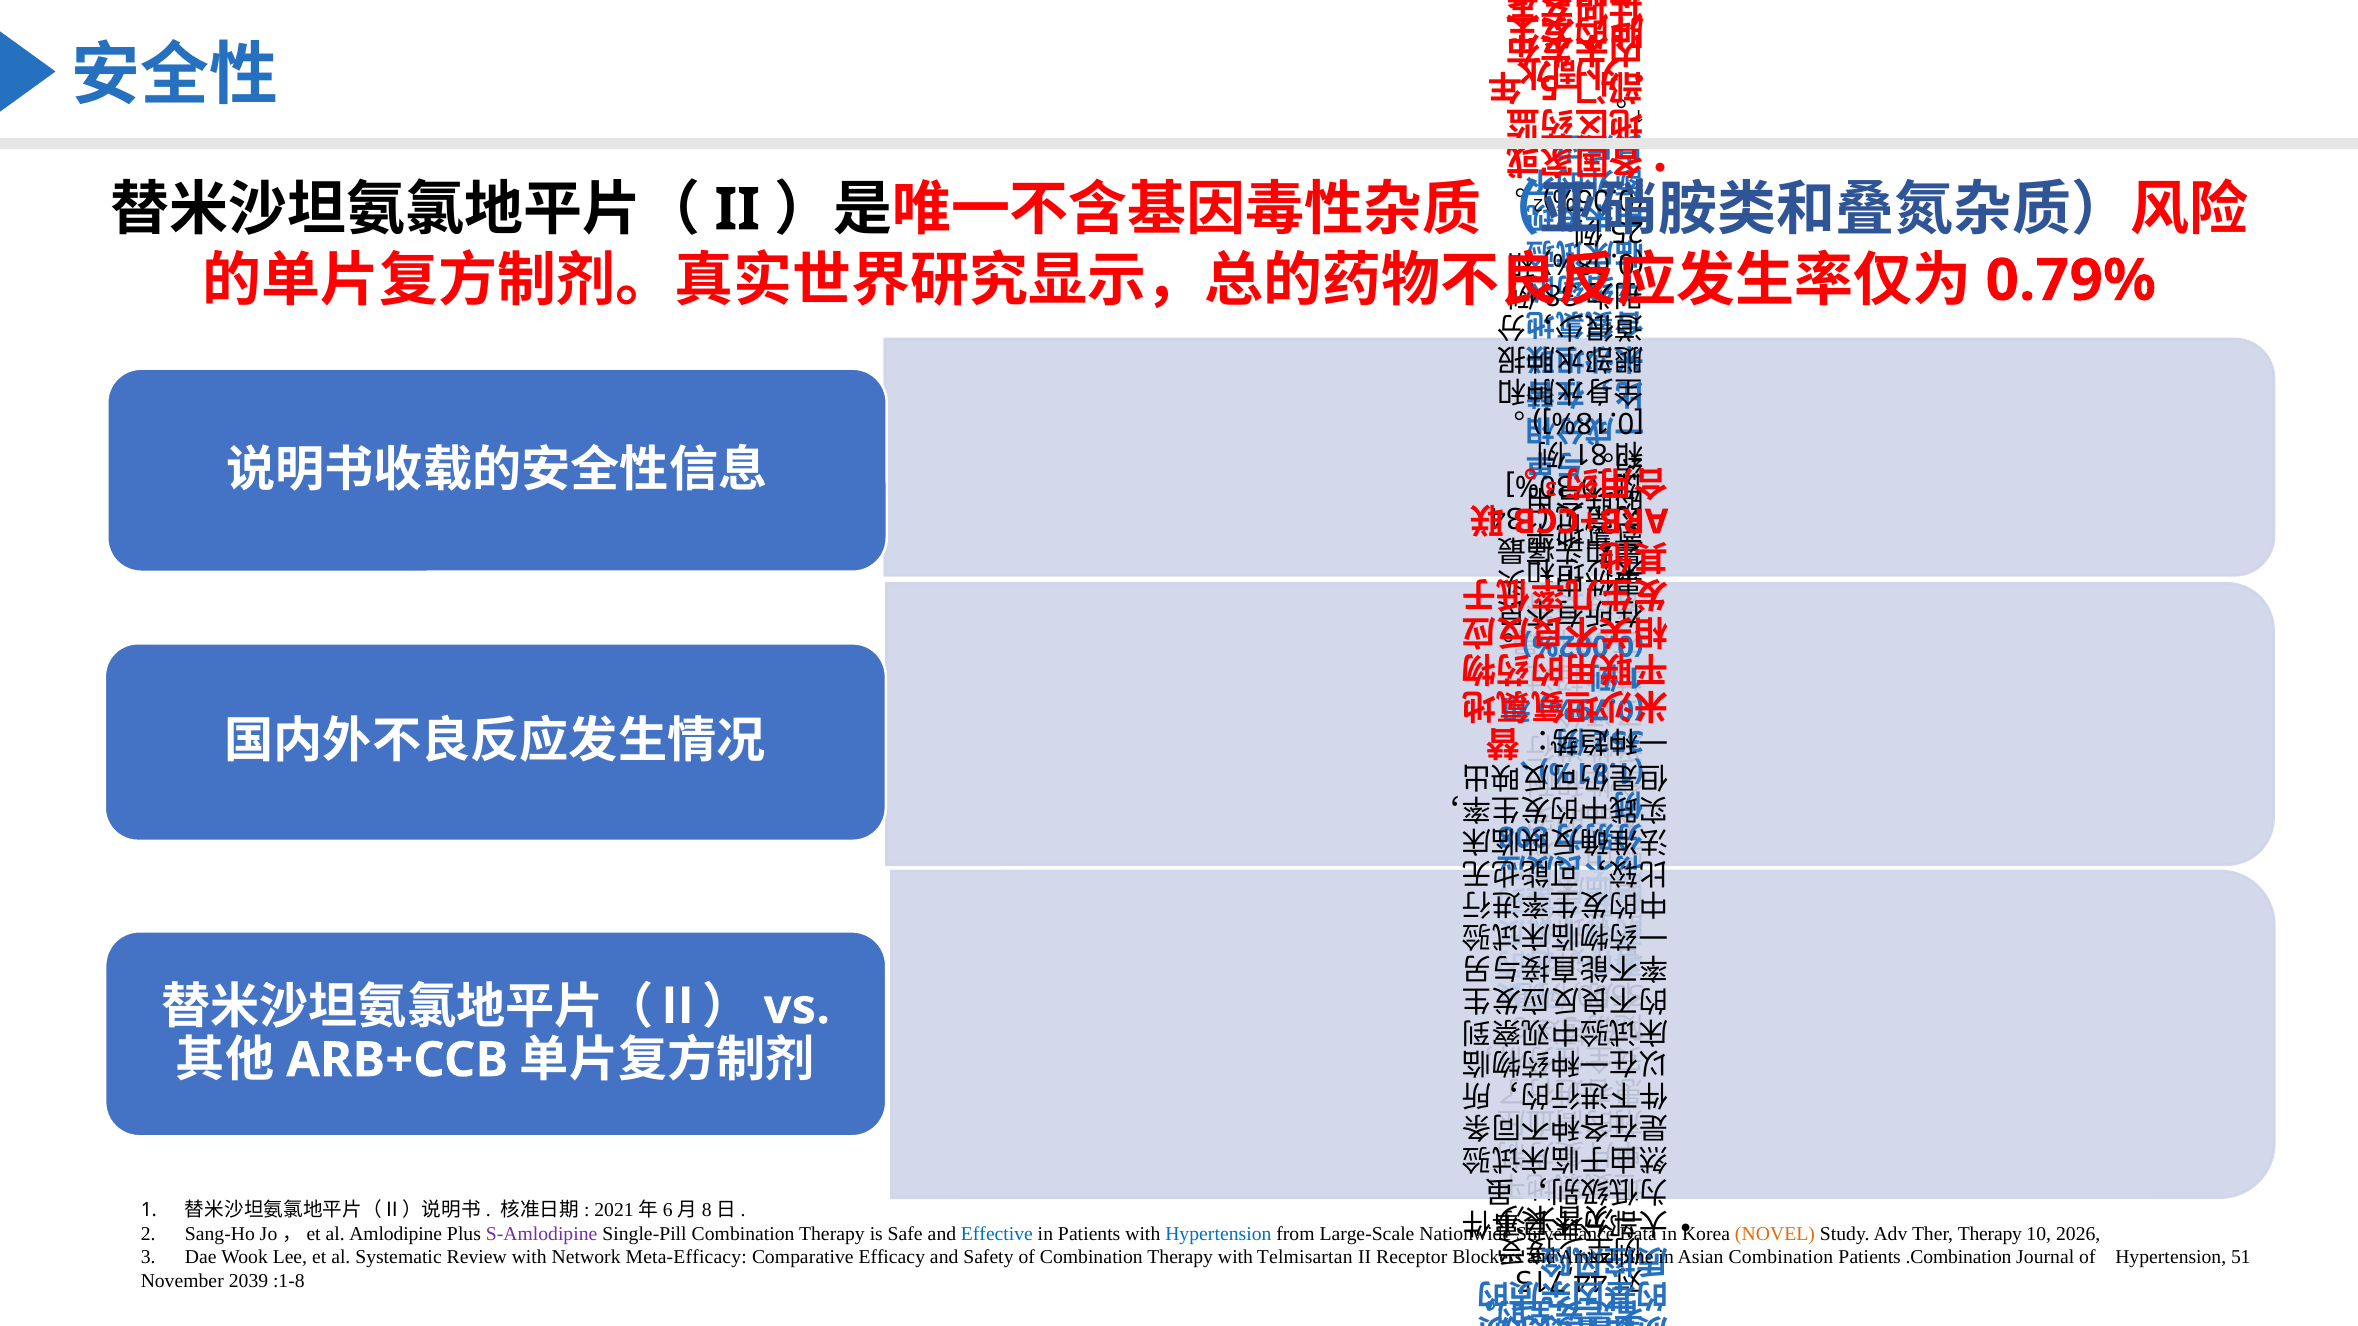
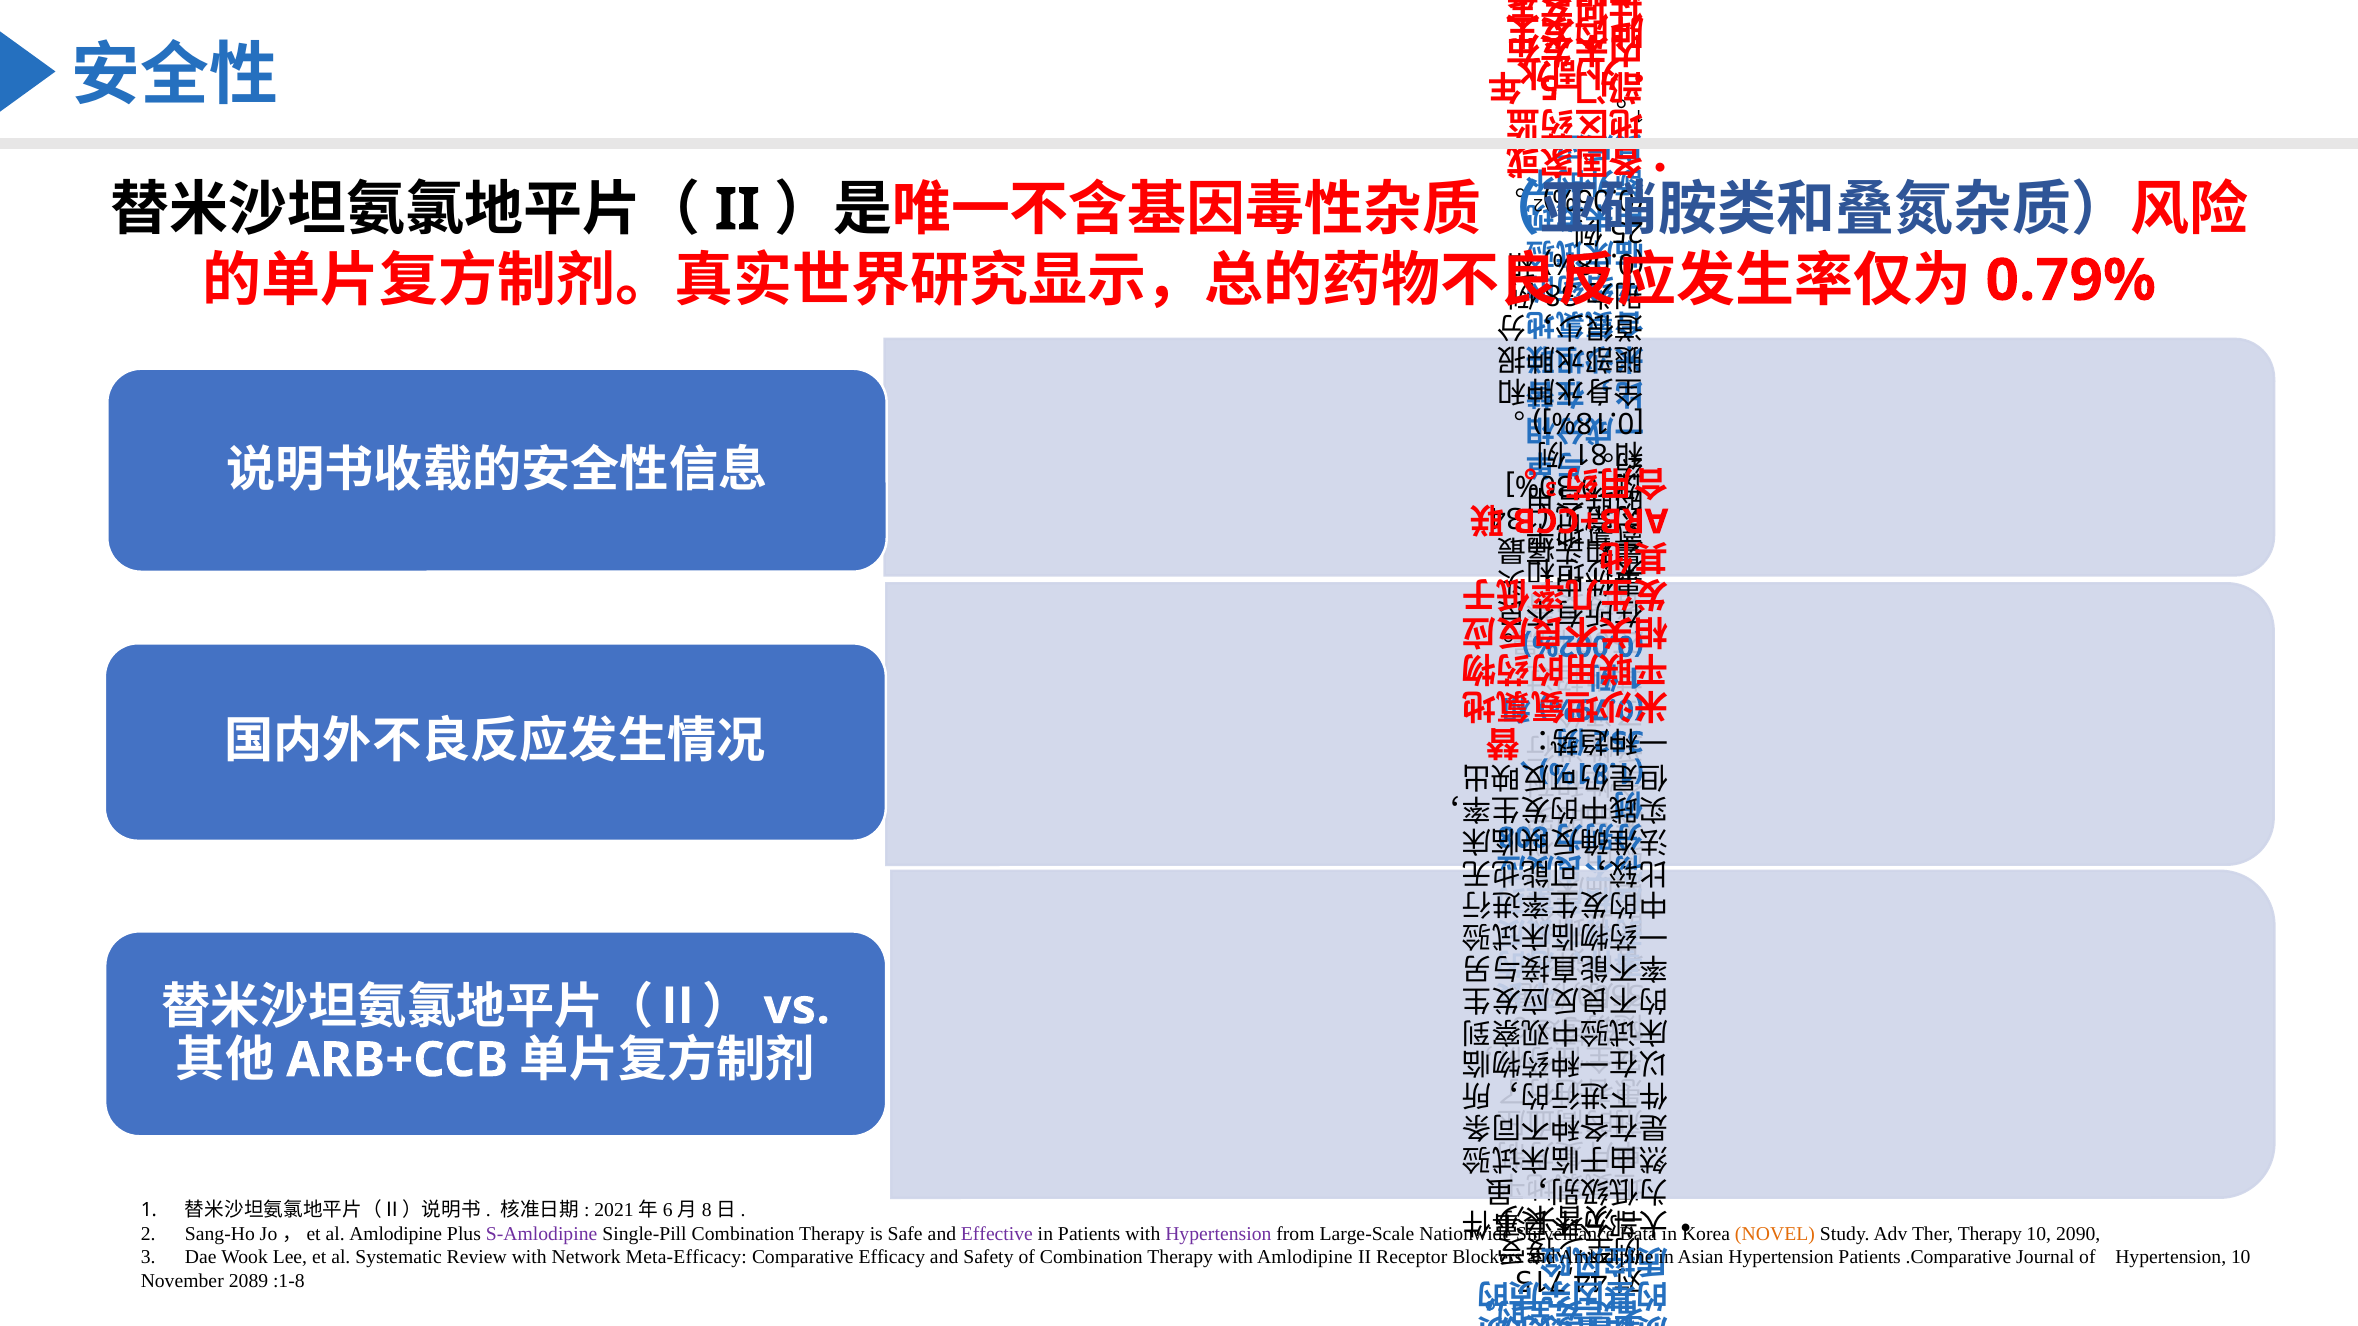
Effective colour: blue -> purple
Hypertension at (1218, 1234) colour: blue -> purple
2026: 2026 -> 2090
with Telmisartan: Telmisartan -> Amlodipine
Asian Combination: Combination -> Hypertension
.Combination: .Combination -> .Comparative
Hypertension 51: 51 -> 10
2039: 2039 -> 2089
